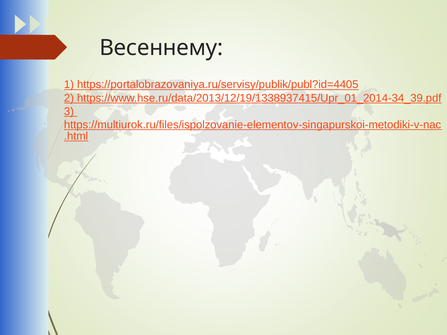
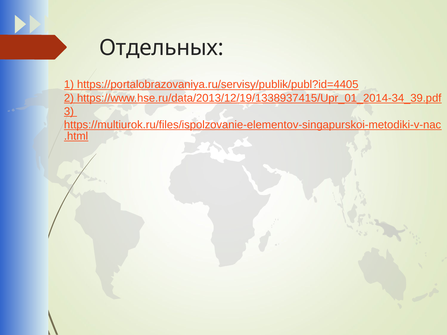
Весеннему: Весеннему -> Отдельных
